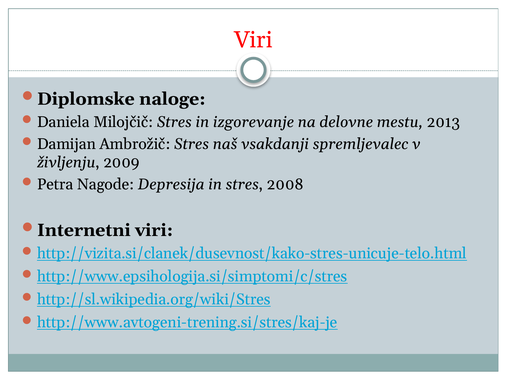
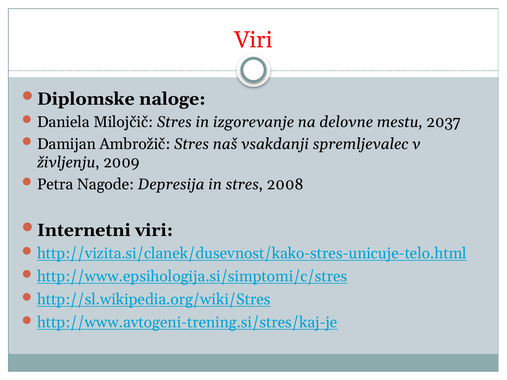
2013: 2013 -> 2037
